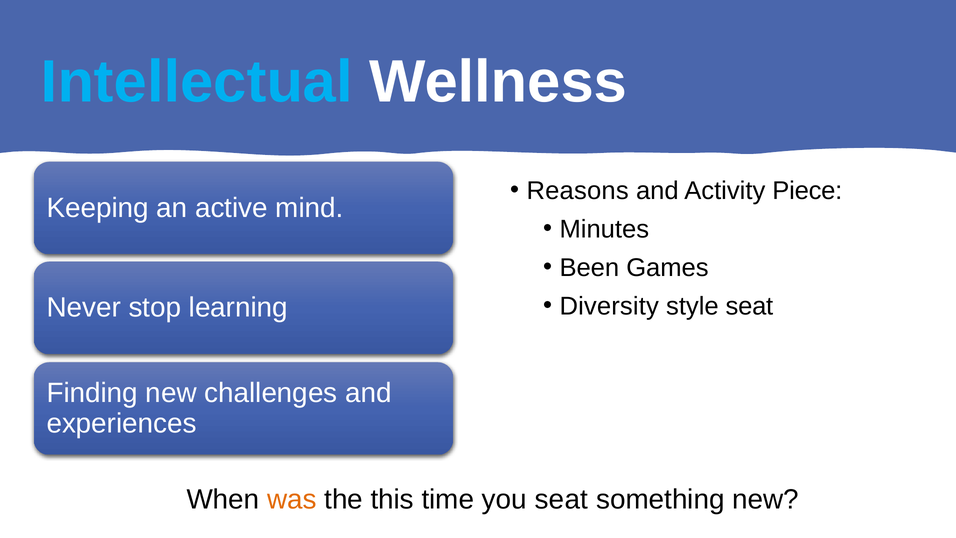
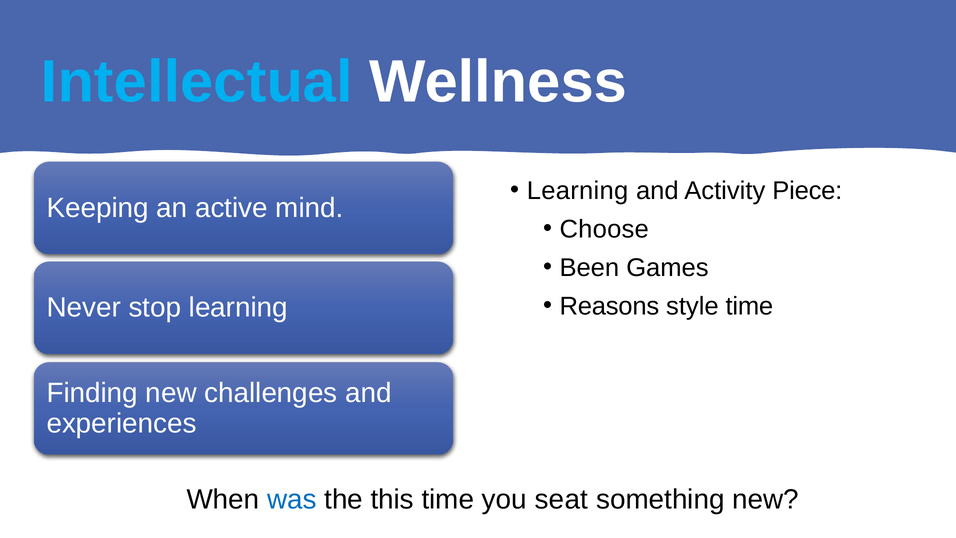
Reasons at (578, 191): Reasons -> Learning
Minutes: Minutes -> Choose
Diversity: Diversity -> Reasons
style seat: seat -> time
was colour: orange -> blue
